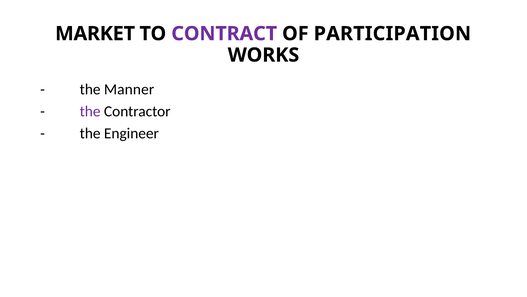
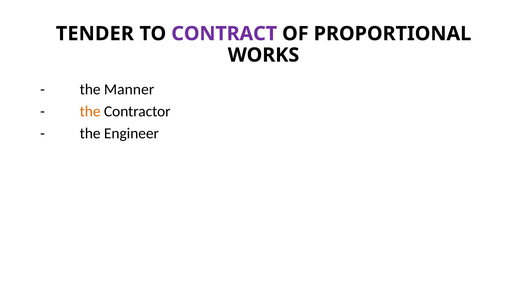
MARKET: MARKET -> TENDER
PARTICIPATION: PARTICIPATION -> PROPORTIONAL
the at (90, 111) colour: purple -> orange
